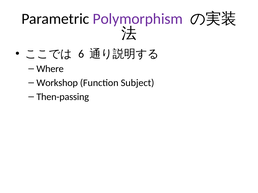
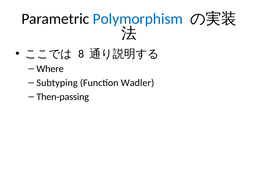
Polymorphism colour: purple -> blue
6: 6 -> 8
Workshop: Workshop -> Subtyping
Subject: Subject -> Wadler
